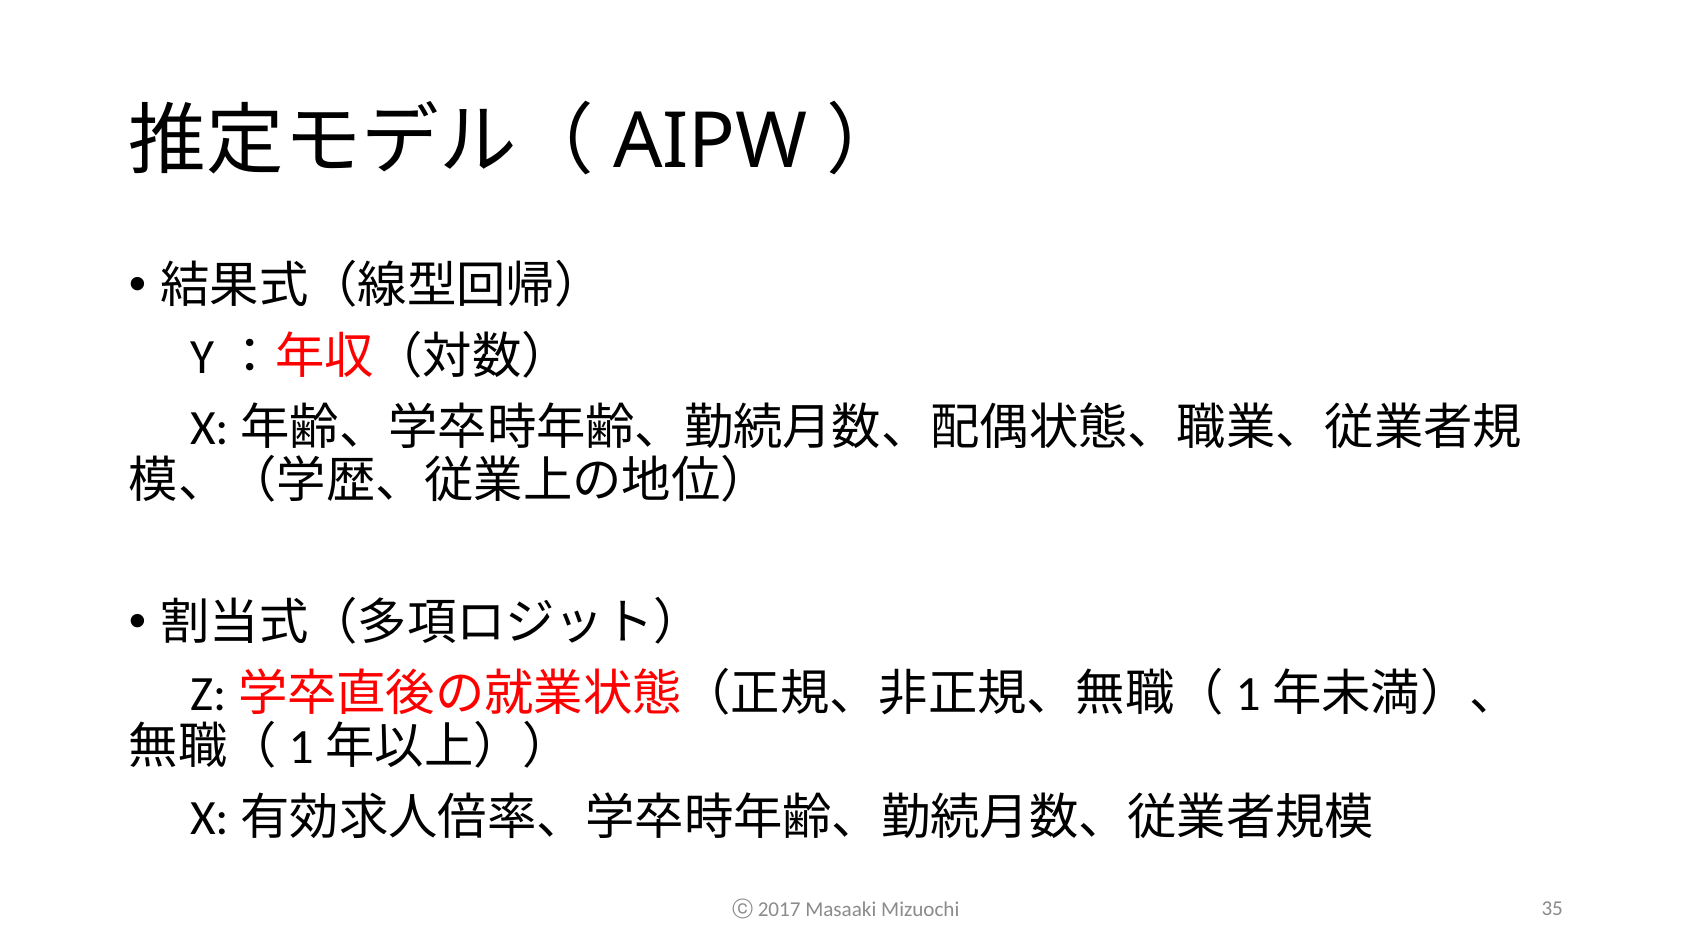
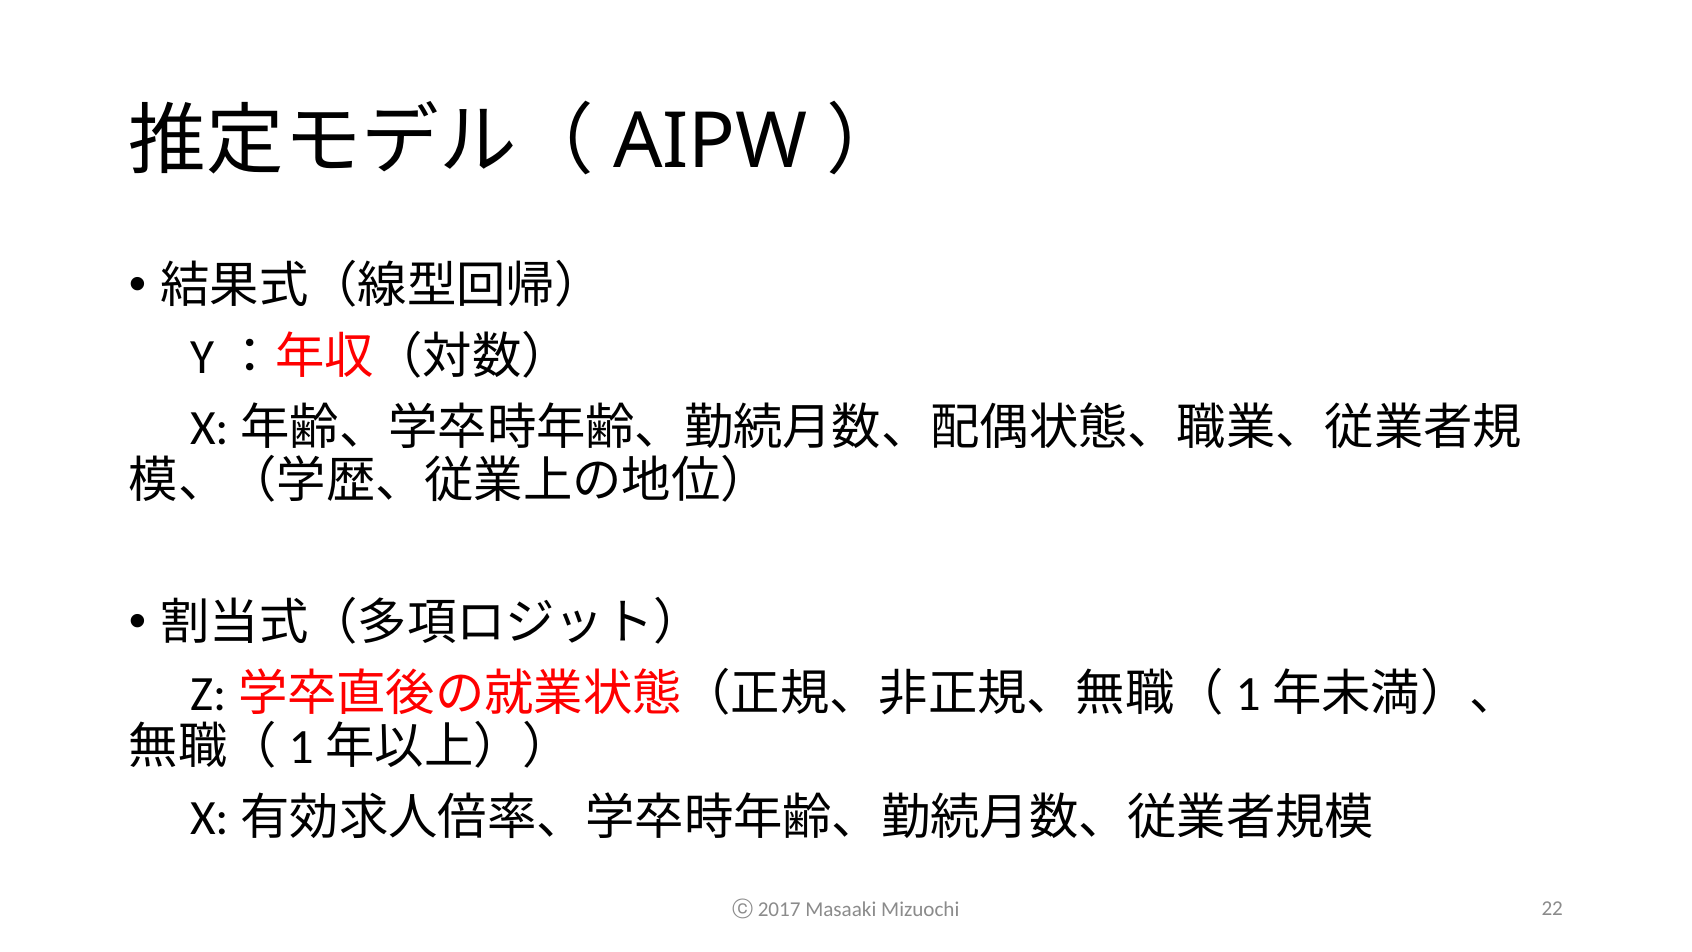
35: 35 -> 22
